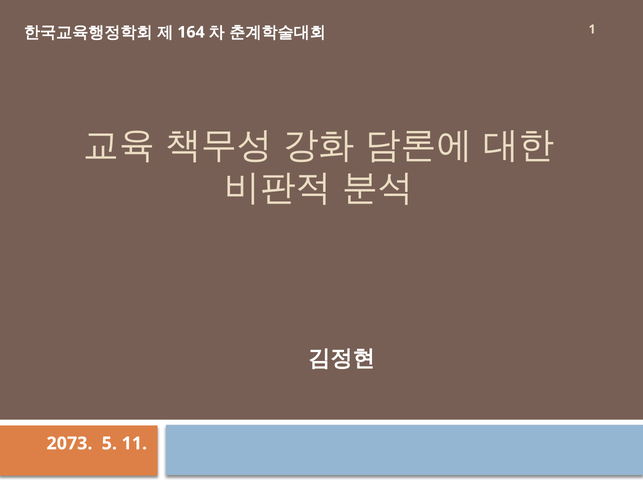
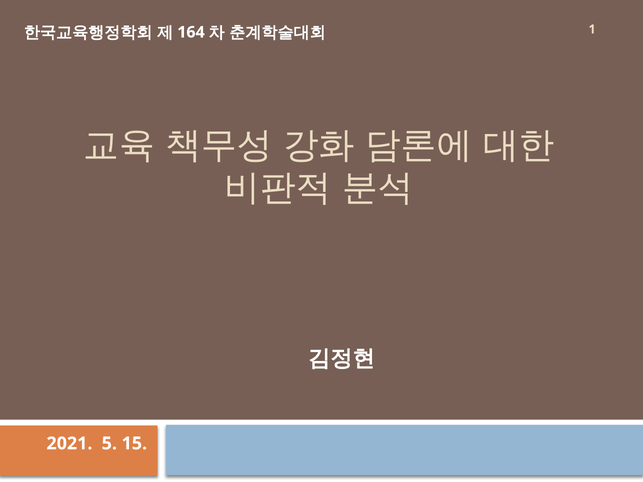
2073: 2073 -> 2021
11: 11 -> 15
